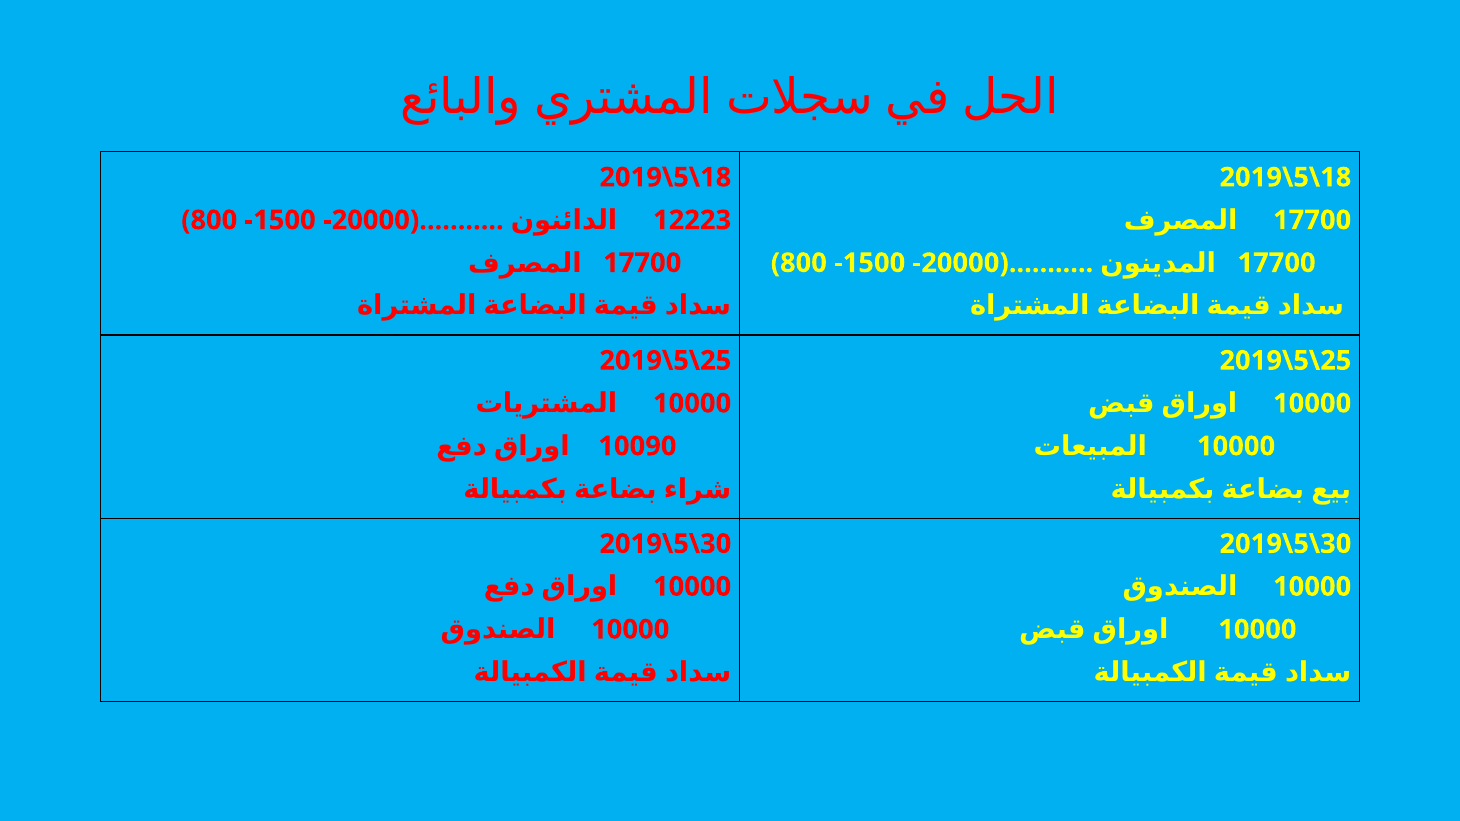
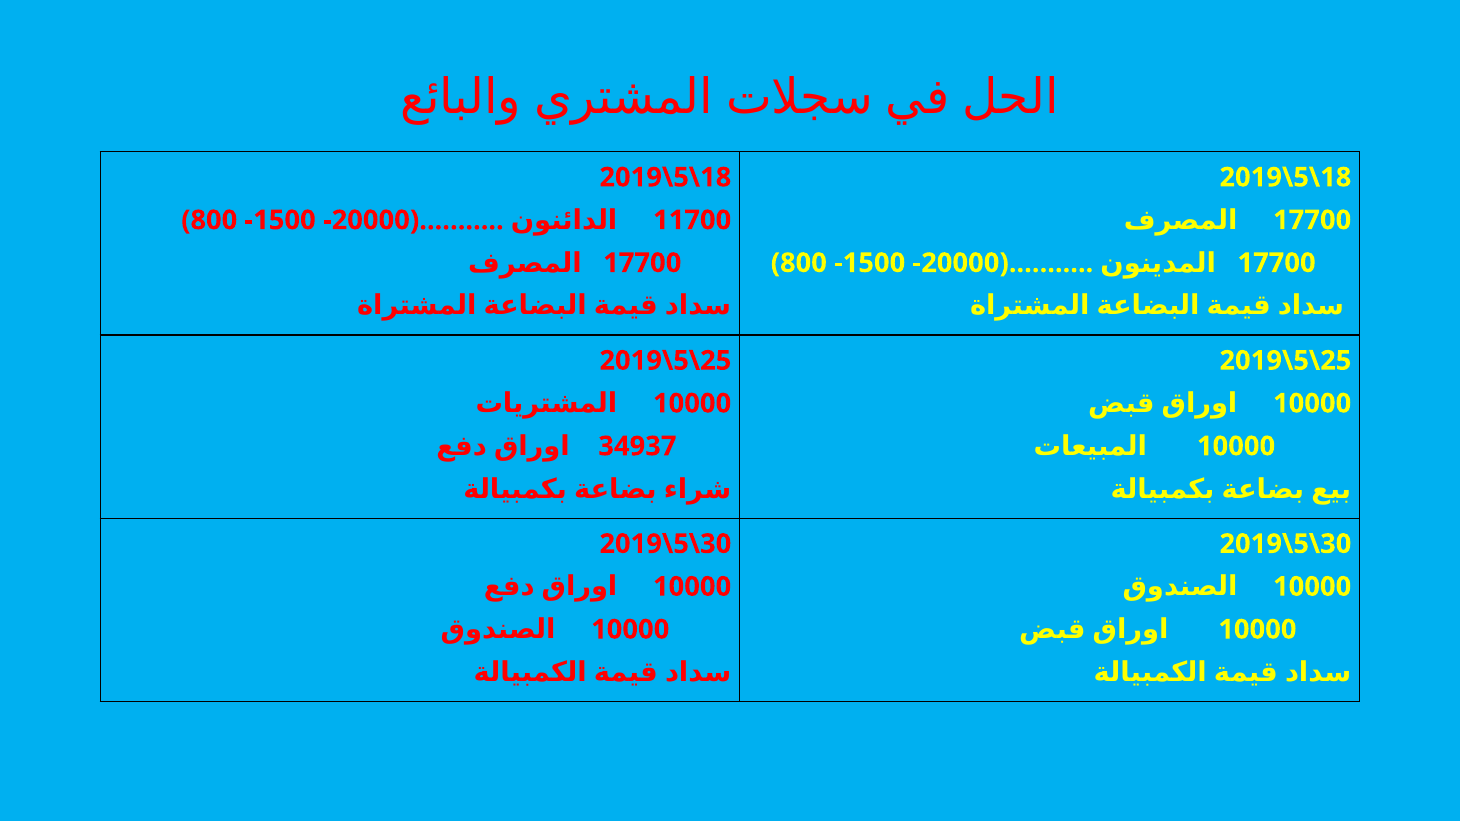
12223: 12223 -> 11700
10090: 10090 -> 34937
